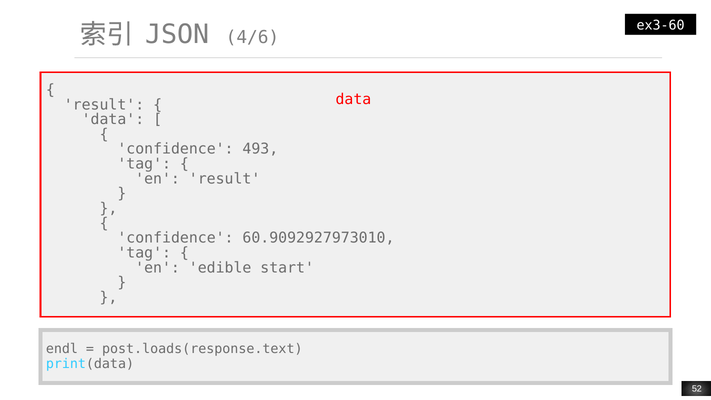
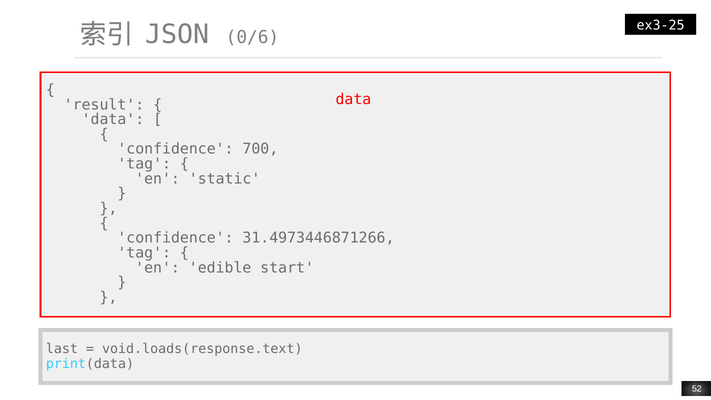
ex3-60: ex3-60 -> ex3-25
4/6: 4/6 -> 0/6
493: 493 -> 700
en result: result -> static
60.9092927973010: 60.9092927973010 -> 31.4973446871266
endl: endl -> last
post.loads(response.text: post.loads(response.text -> void.loads(response.text
